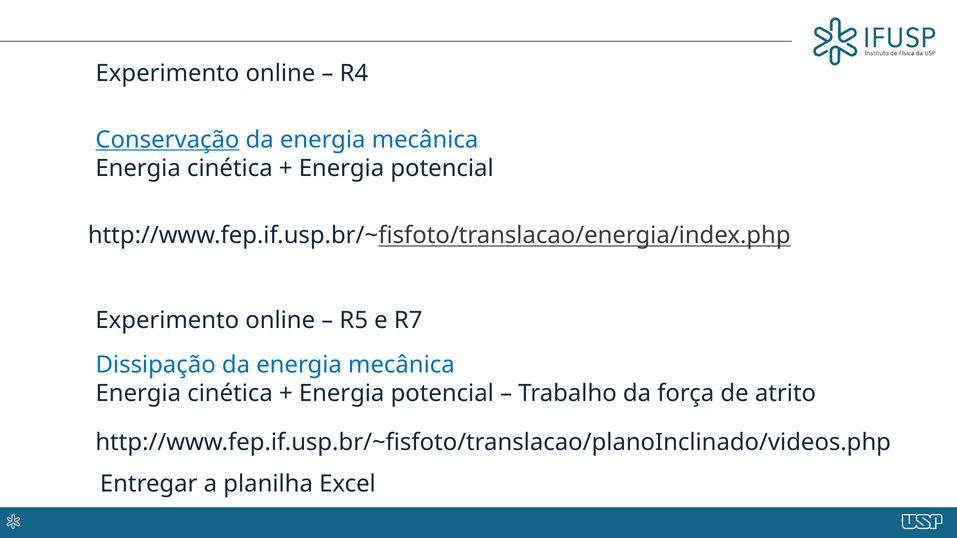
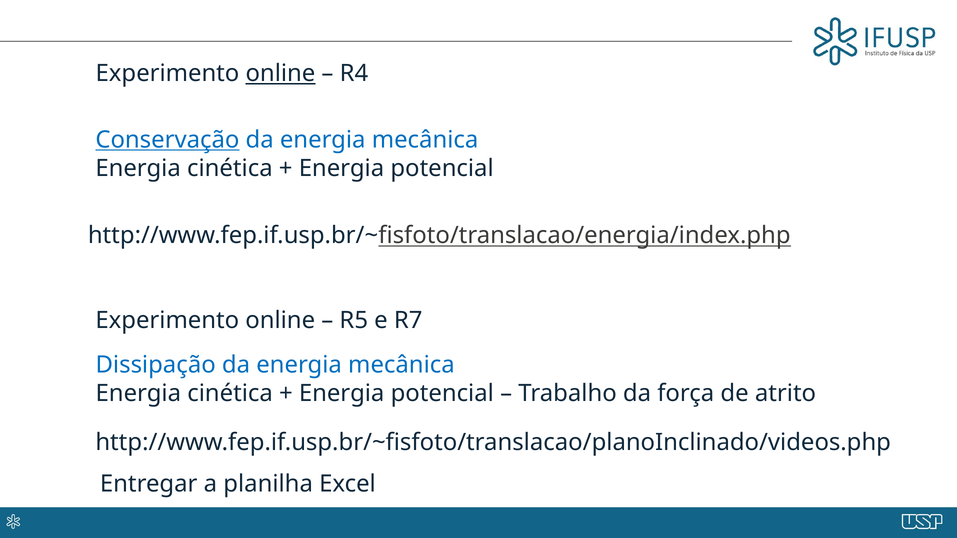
online at (280, 73) underline: none -> present
